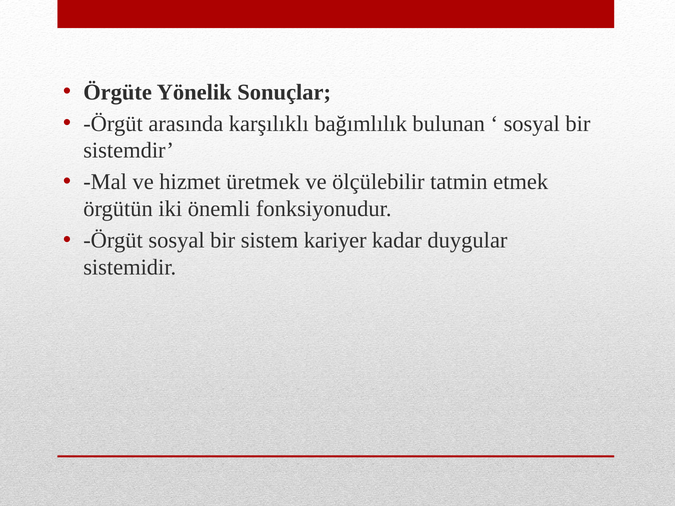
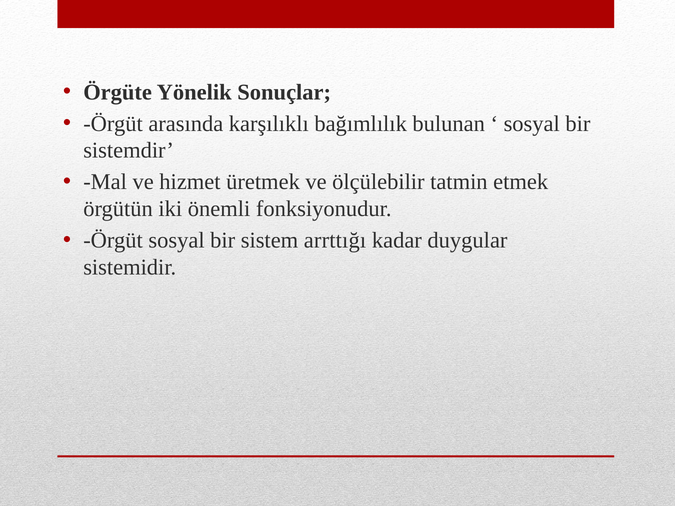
kariyer: kariyer -> arrttığı
